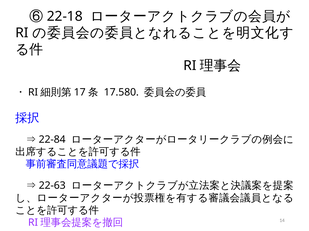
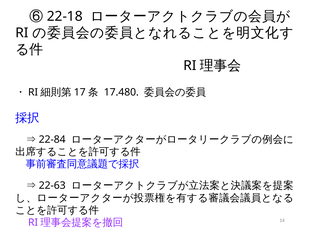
17.580: 17.580 -> 17.480
